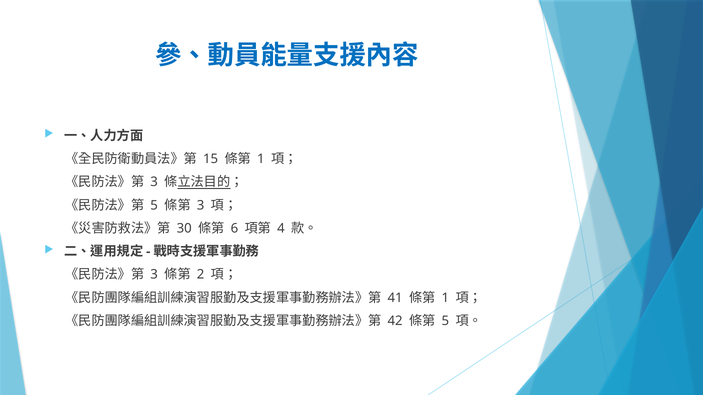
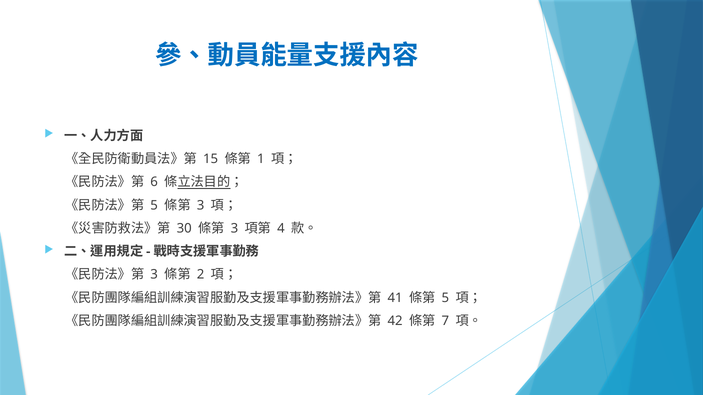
3 at (154, 182): 3 -> 6
6 at (234, 229): 6 -> 3
1 at (445, 298): 1 -> 5
5 at (445, 321): 5 -> 7
